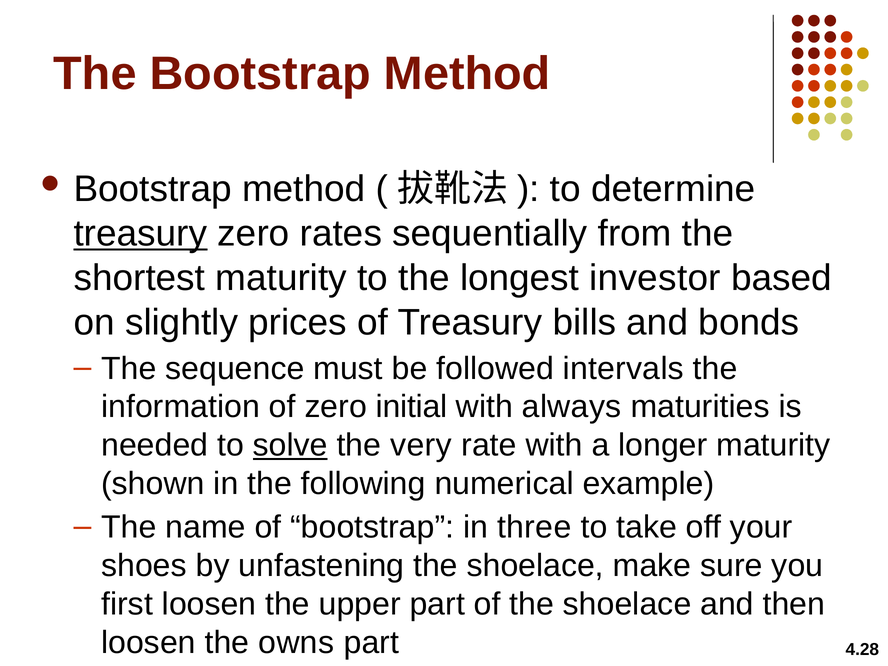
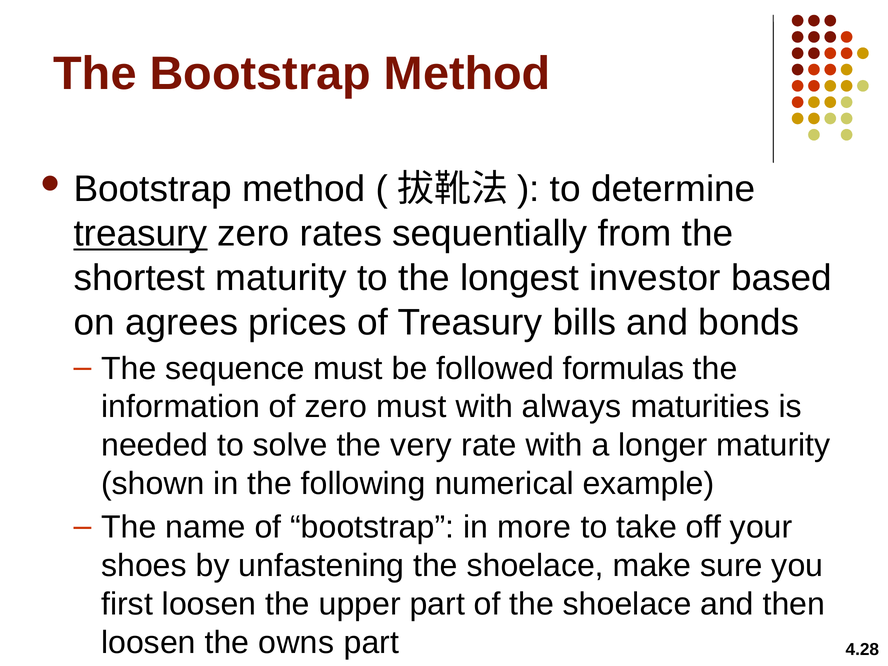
slightly: slightly -> agrees
intervals: intervals -> formulas
zero initial: initial -> must
solve underline: present -> none
three: three -> more
